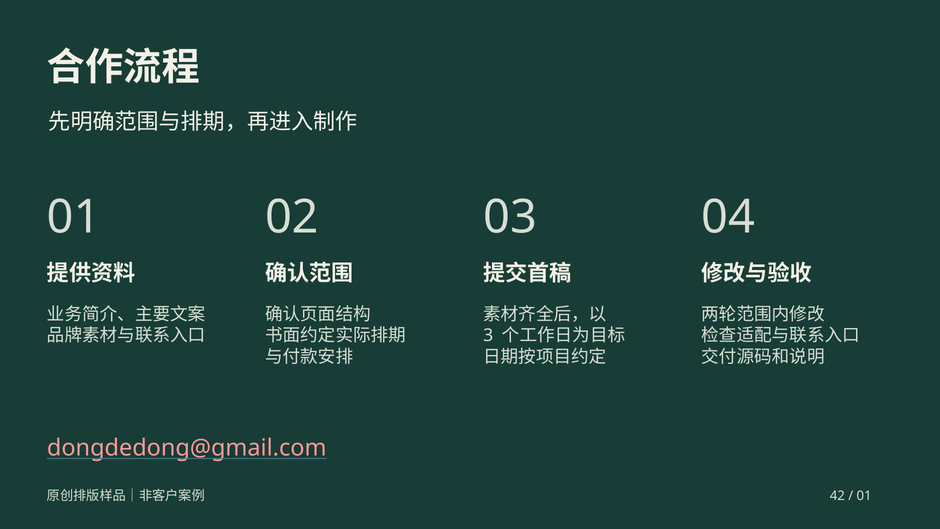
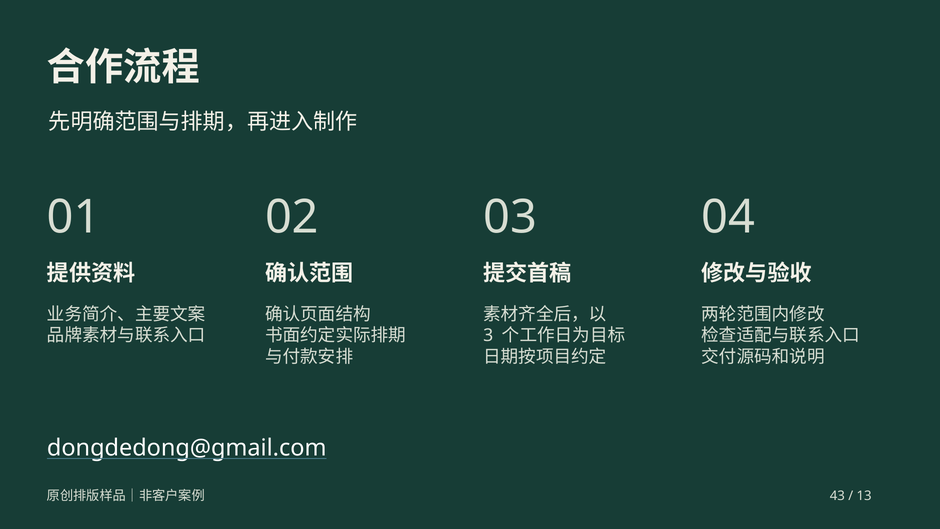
dongdedong@gmail.com colour: pink -> white
42: 42 -> 43
01 at (864, 496): 01 -> 13
